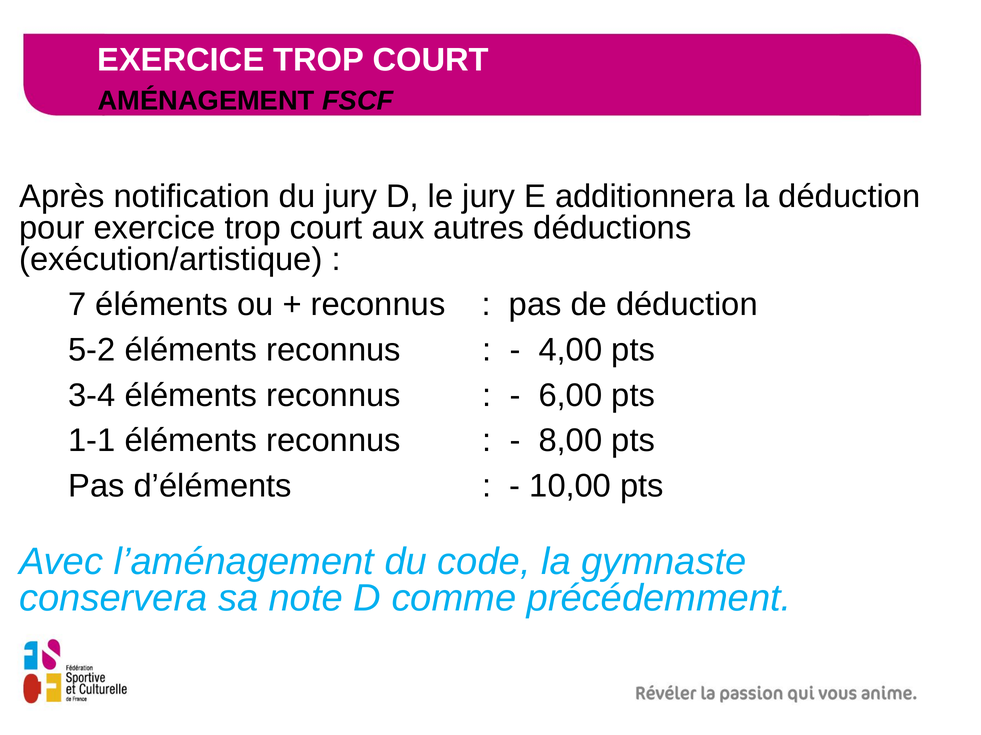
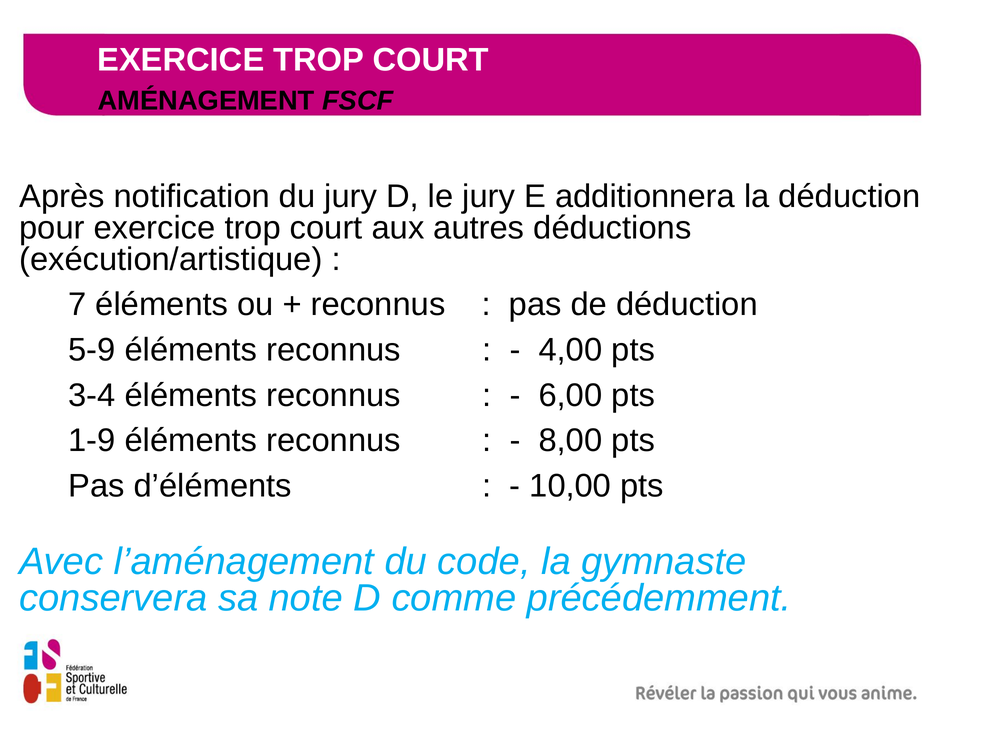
5-2: 5-2 -> 5-9
1-1: 1-1 -> 1-9
